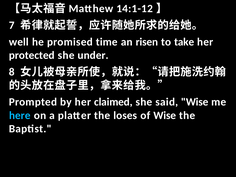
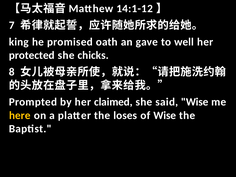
well: well -> king
time: time -> oath
risen: risen -> gave
take: take -> well
under: under -> chicks
here colour: light blue -> yellow
